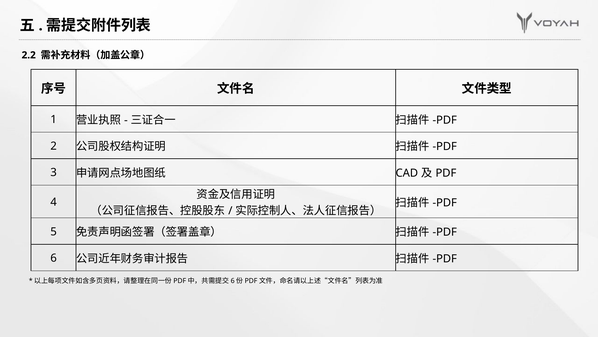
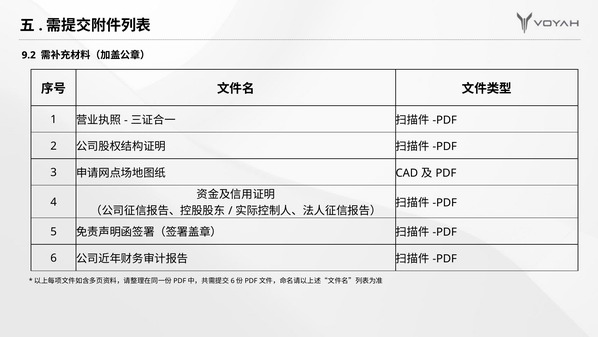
2.2: 2.2 -> 9.2
